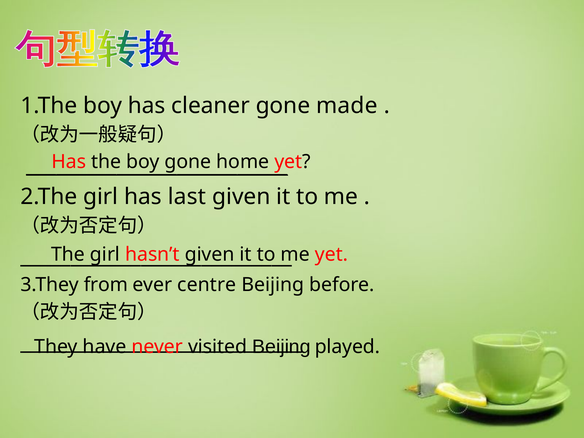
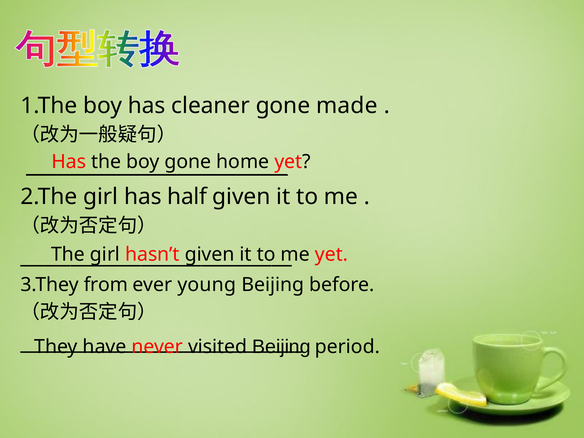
last: last -> half
centre: centre -> young
played: played -> period
